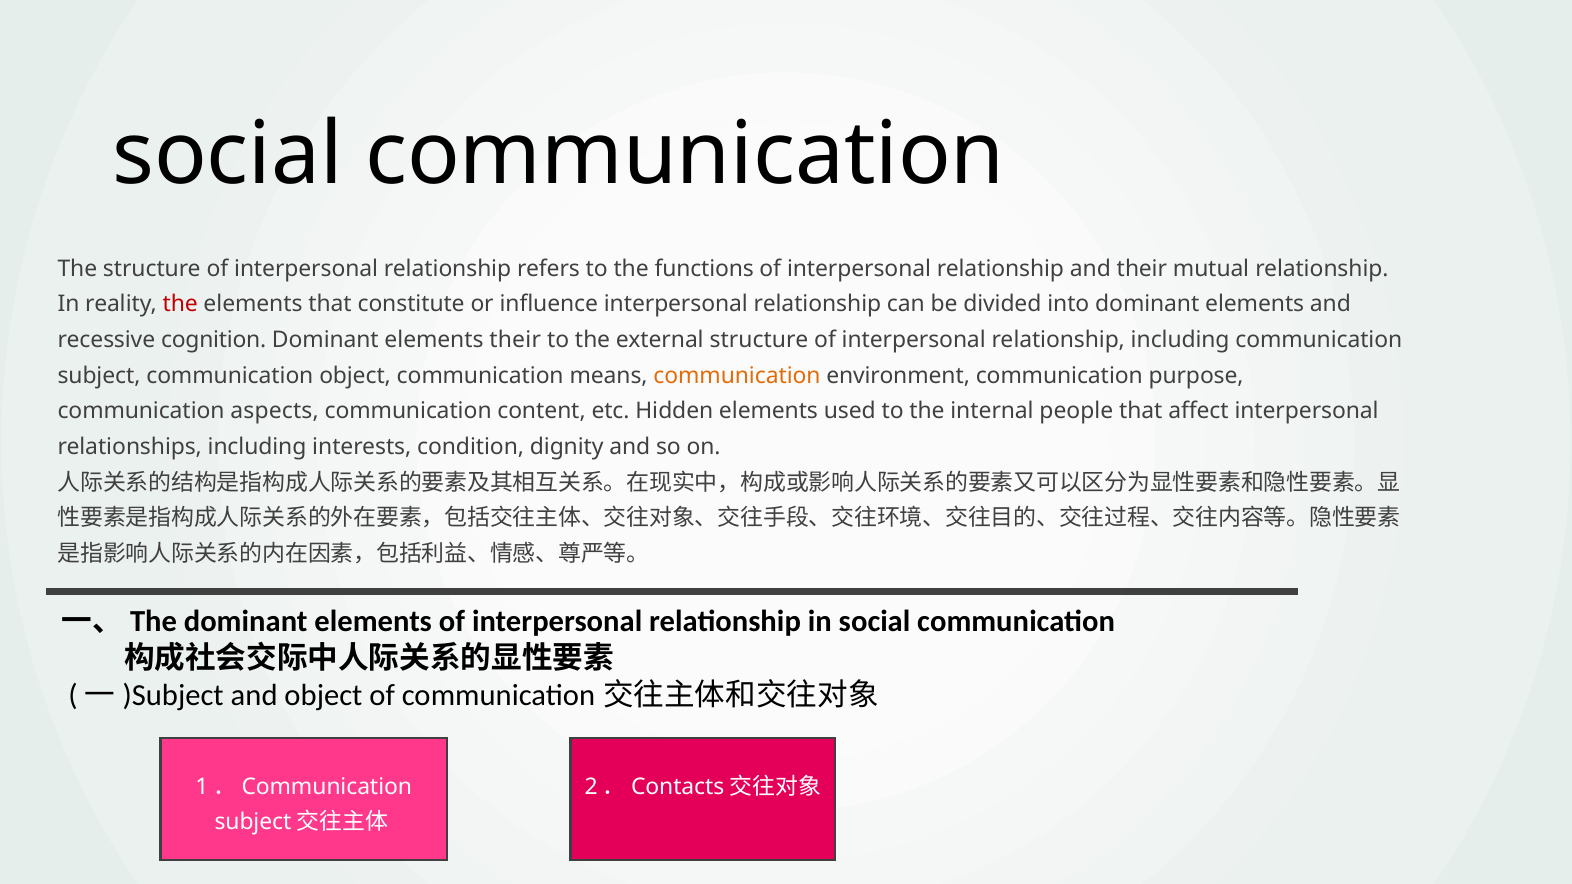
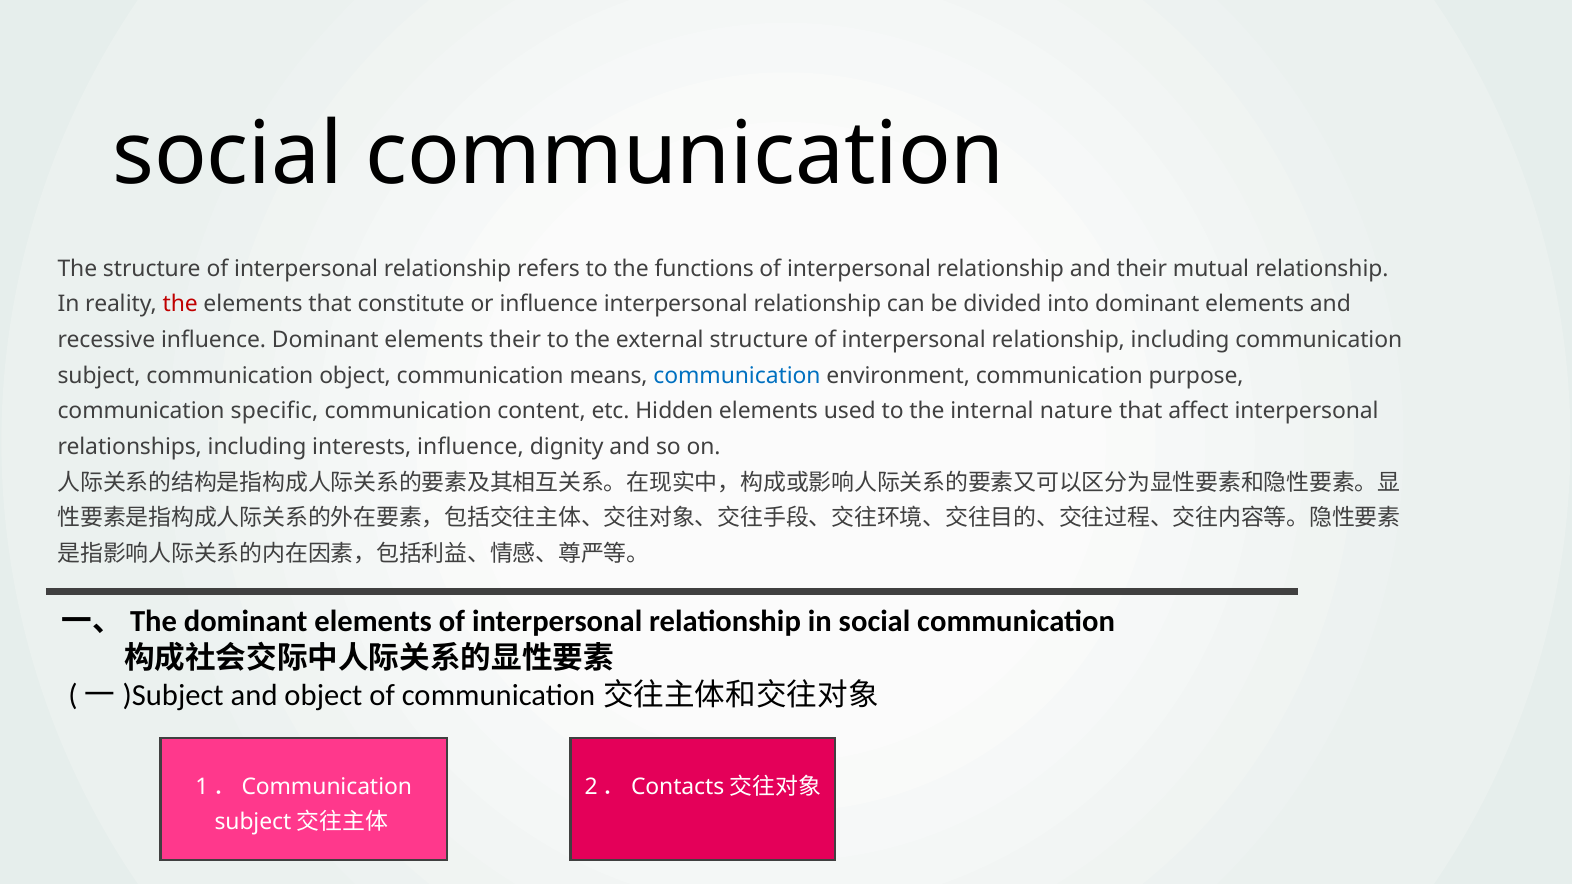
recessive cognition: cognition -> influence
communication at (737, 376) colour: orange -> blue
aspects: aspects -> specific
people: people -> nature
interests condition: condition -> influence
